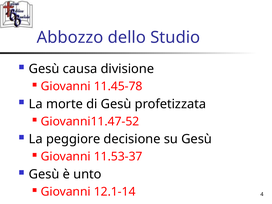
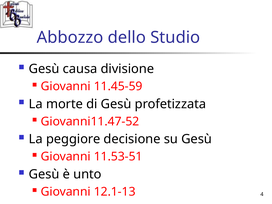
11.45-78: 11.45-78 -> 11.45-59
11.53-37: 11.53-37 -> 11.53-51
12.1-14: 12.1-14 -> 12.1-13
